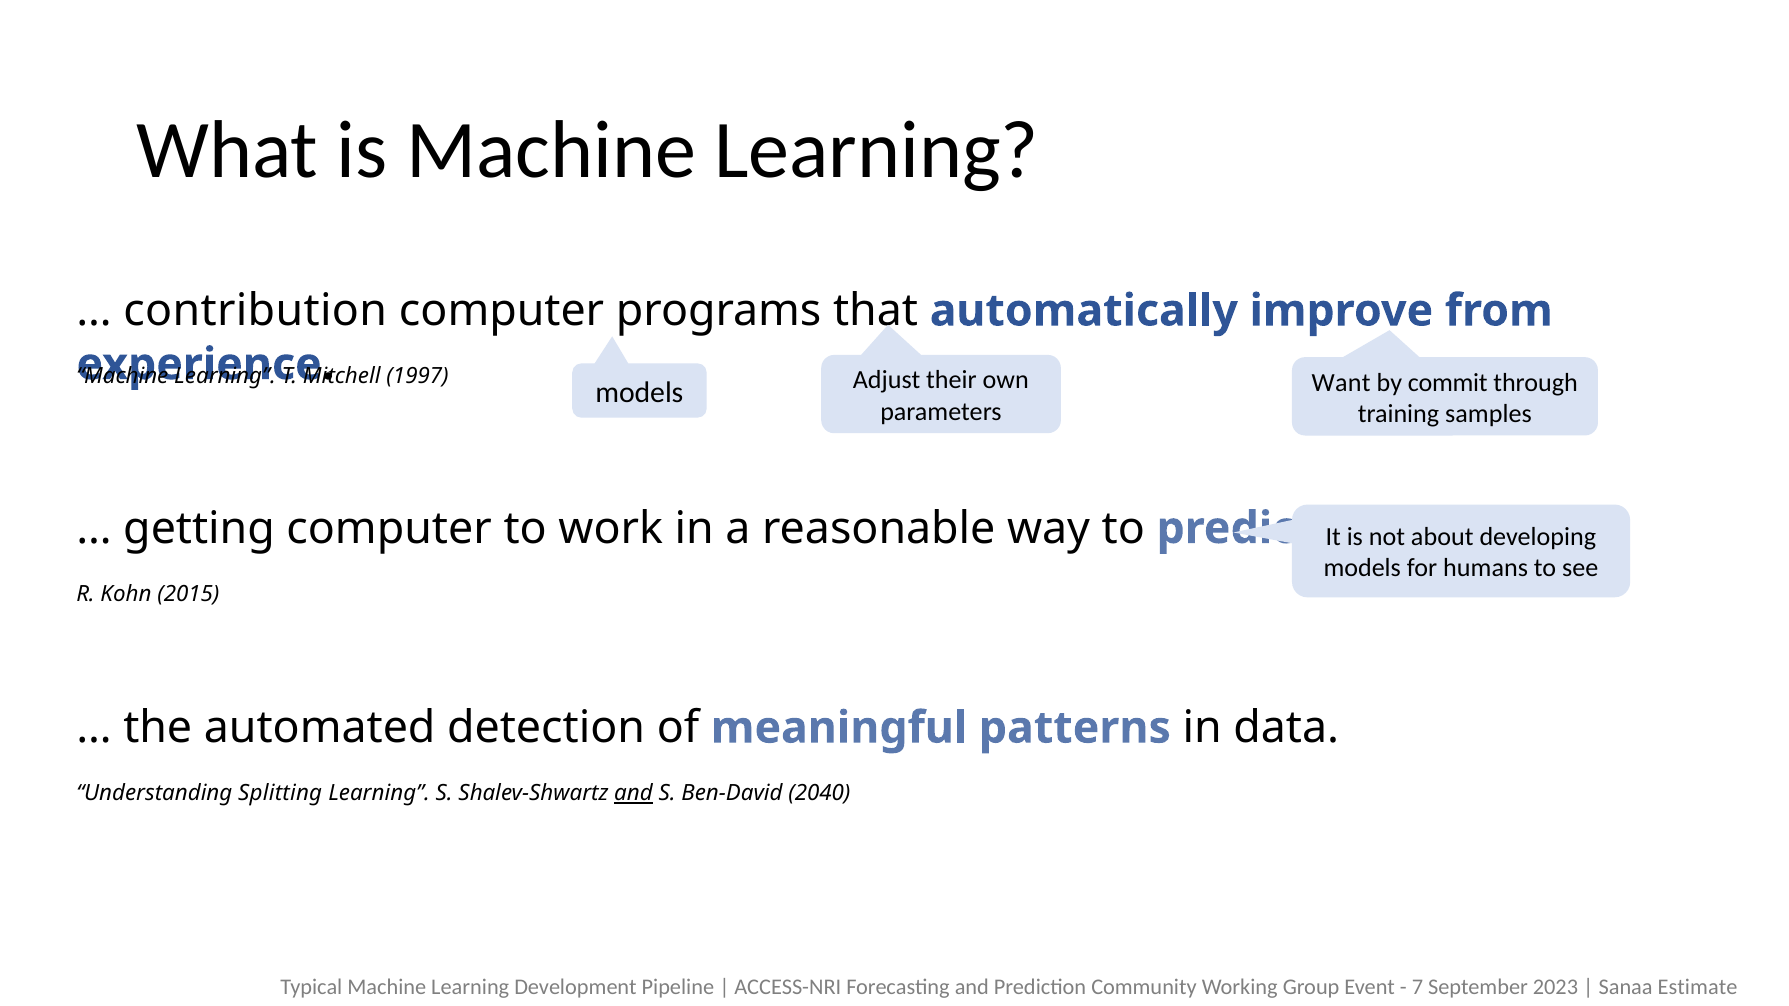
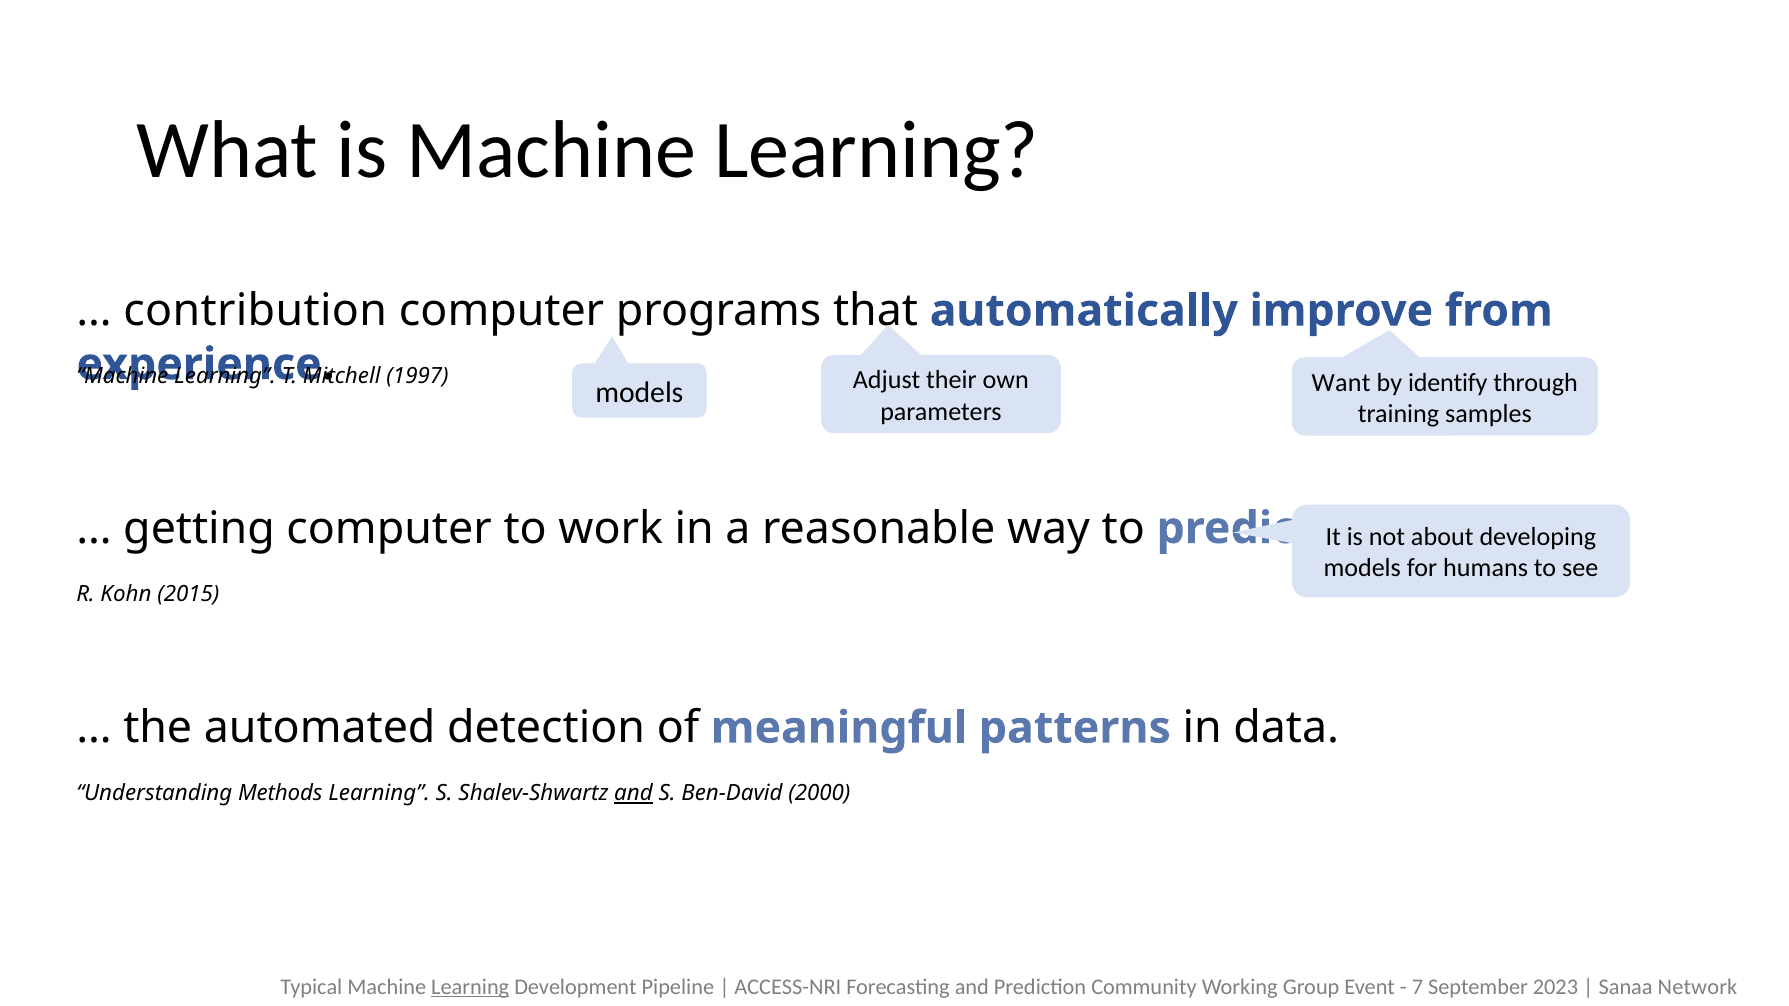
commit: commit -> identify
Splitting: Splitting -> Methods
2040: 2040 -> 2000
Learning at (470, 987) underline: none -> present
Estimate: Estimate -> Network
